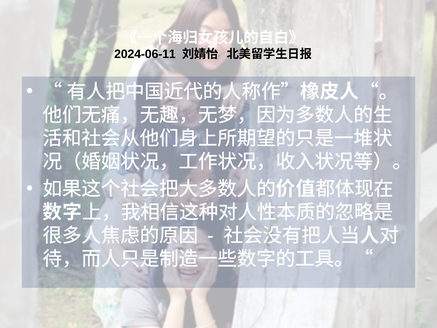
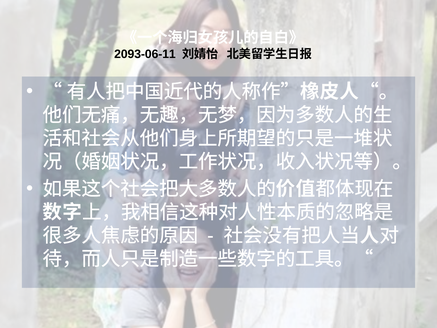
2024-06-11: 2024-06-11 -> 2093-06-11
